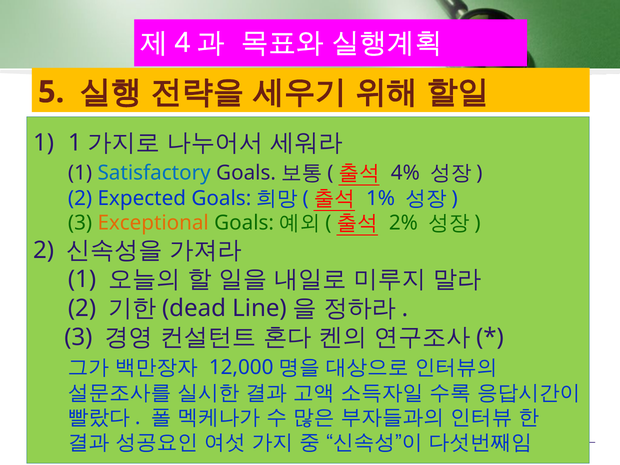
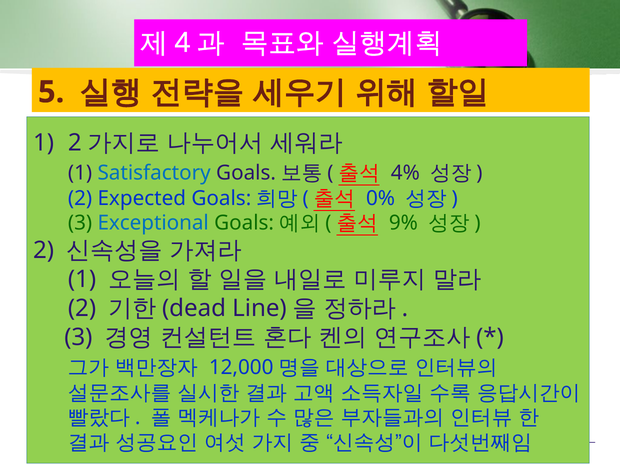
1 1: 1 -> 2
1%: 1% -> 0%
Exceptional colour: orange -> blue
2%: 2% -> 9%
